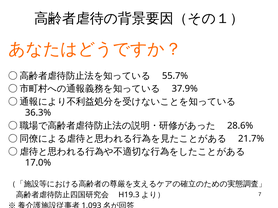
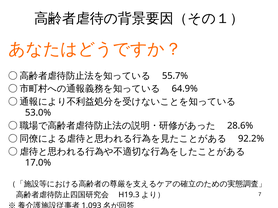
37.9%: 37.9% -> 64.9%
36.3%: 36.3% -> 53.0%
21.7%: 21.7% -> 92.2%
